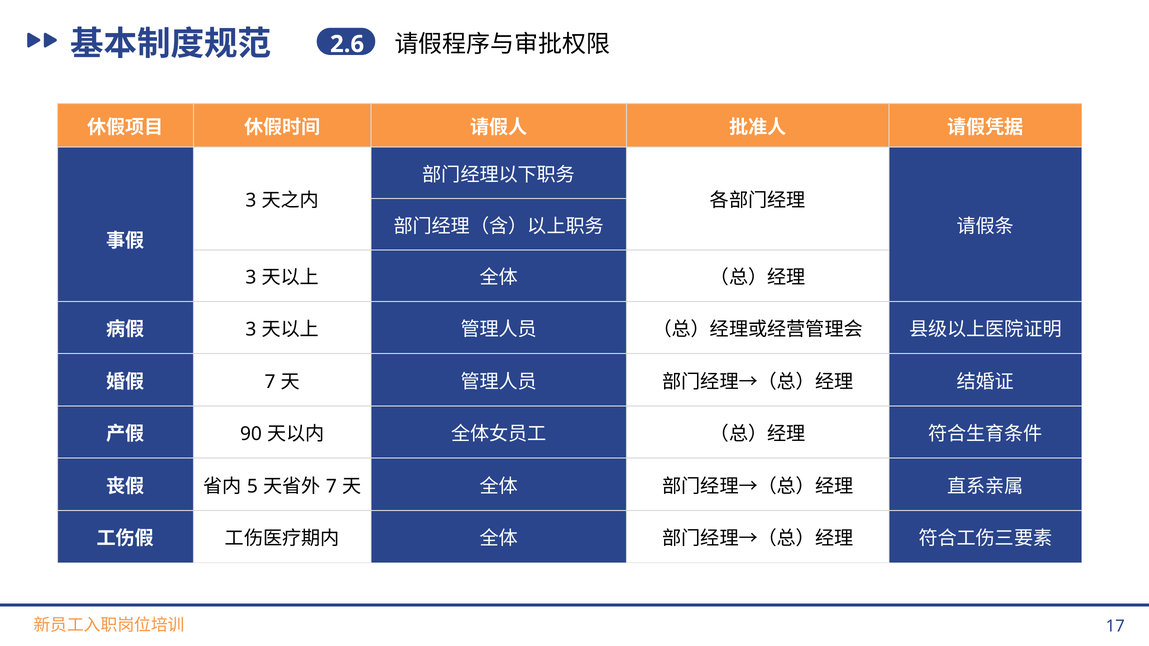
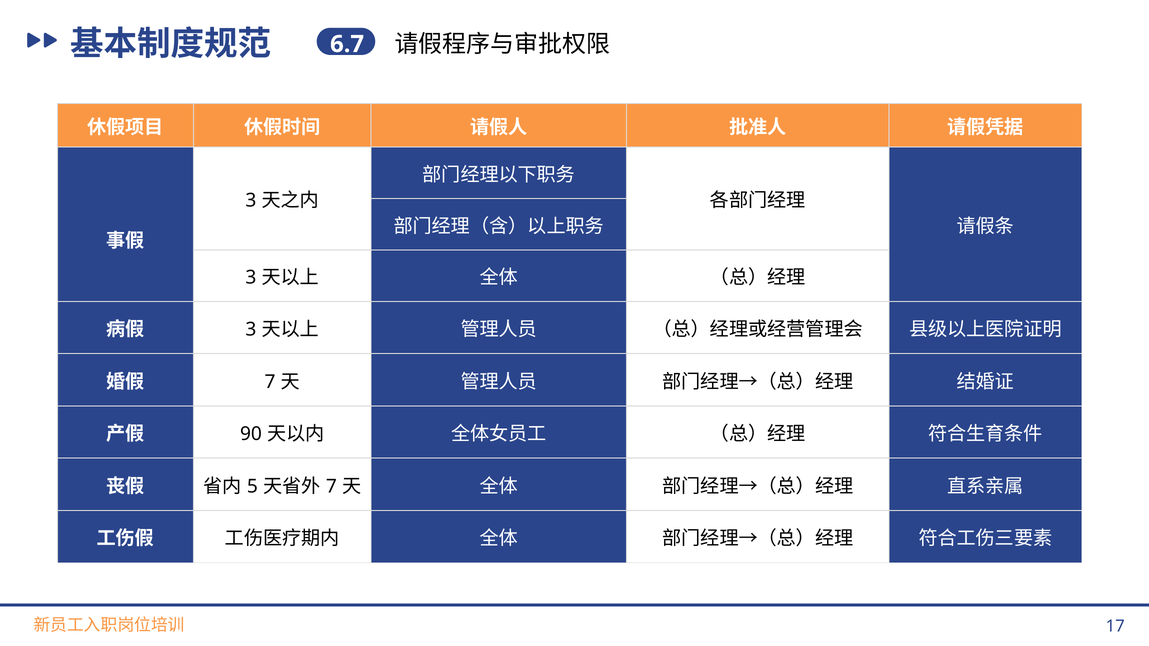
2.6: 2.6 -> 6.7
